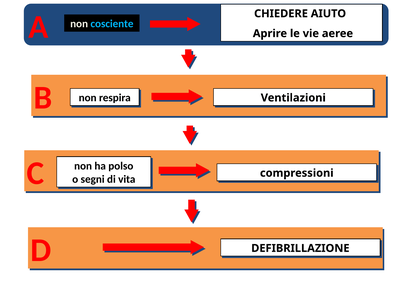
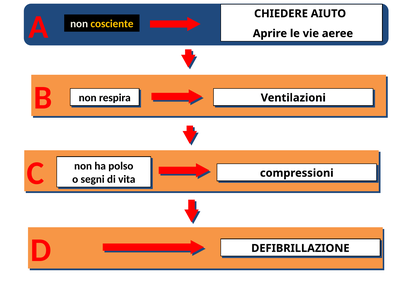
cosciente colour: light blue -> yellow
